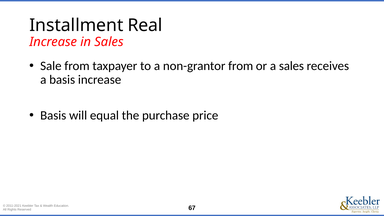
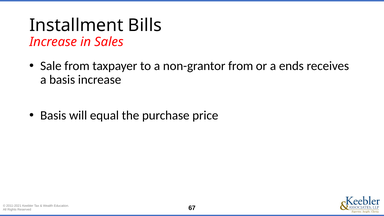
Real: Real -> Bills
a sales: sales -> ends
